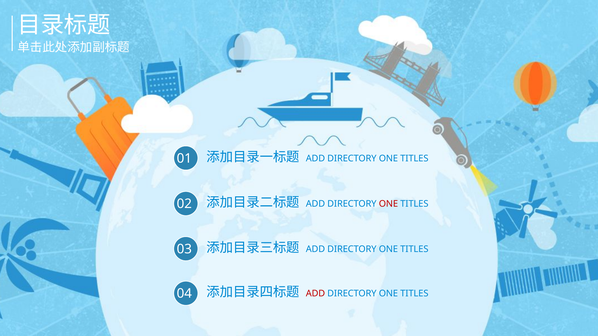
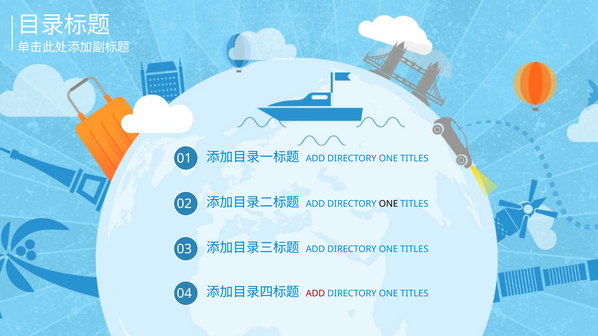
ONE at (388, 204) colour: red -> black
